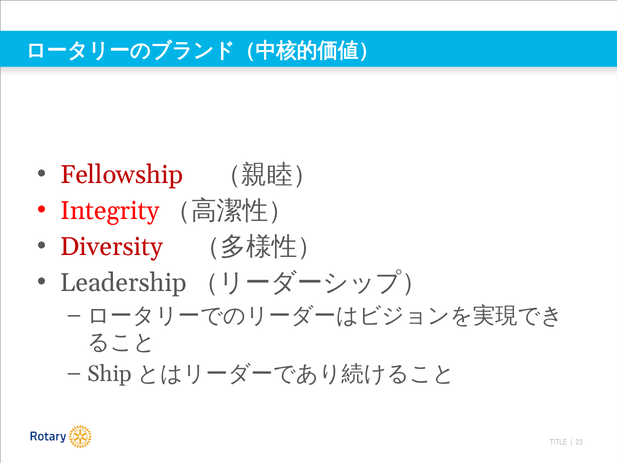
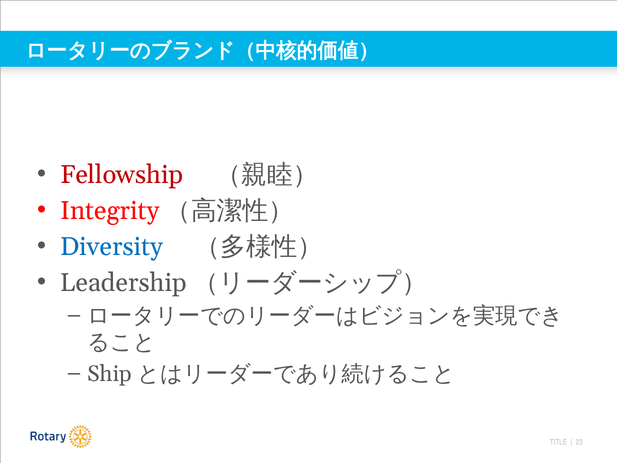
Diversity colour: red -> blue
